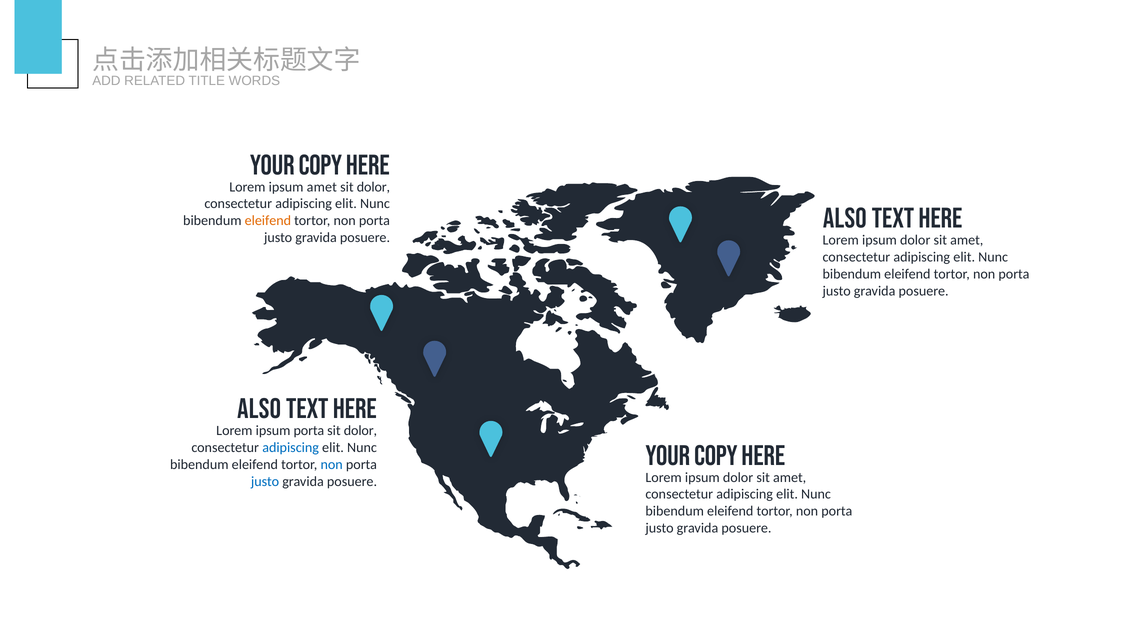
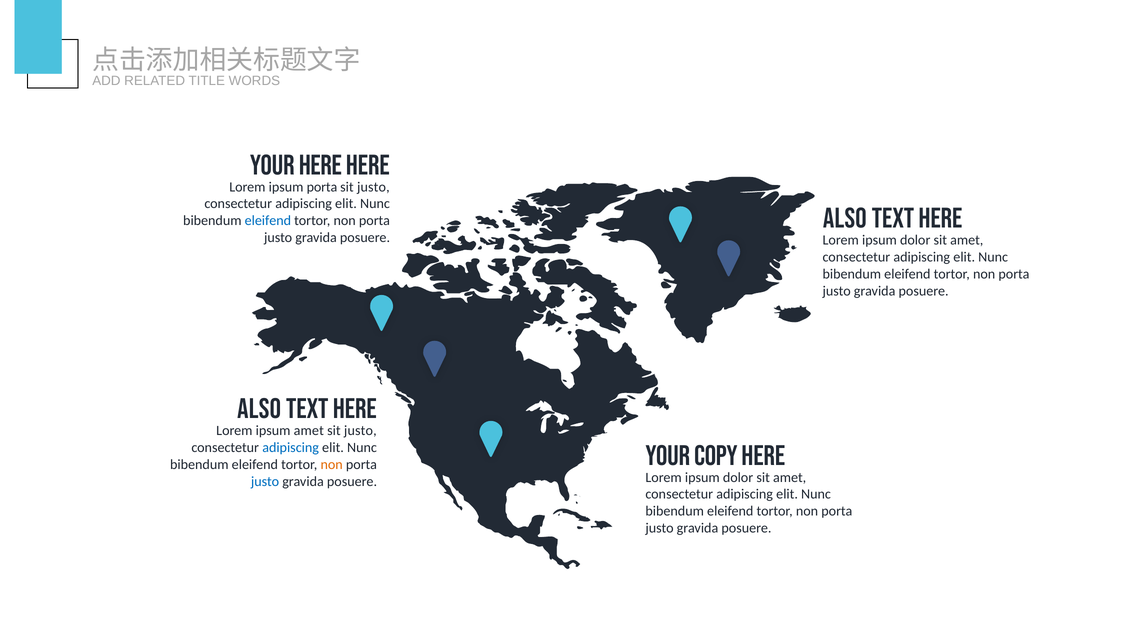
copy at (320, 165): copy -> here
ipsum amet: amet -> porta
dolor at (373, 187): dolor -> justo
eleifend at (268, 221) colour: orange -> blue
ipsum porta: porta -> amet
dolor at (360, 430): dolor -> justo
non at (332, 464) colour: blue -> orange
